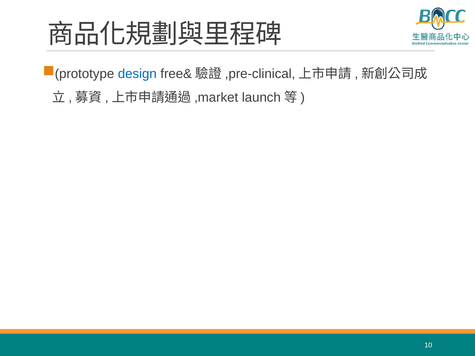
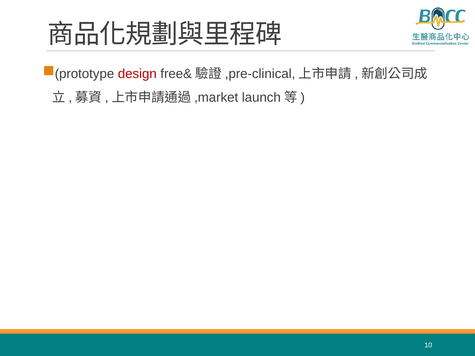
design colour: blue -> red
